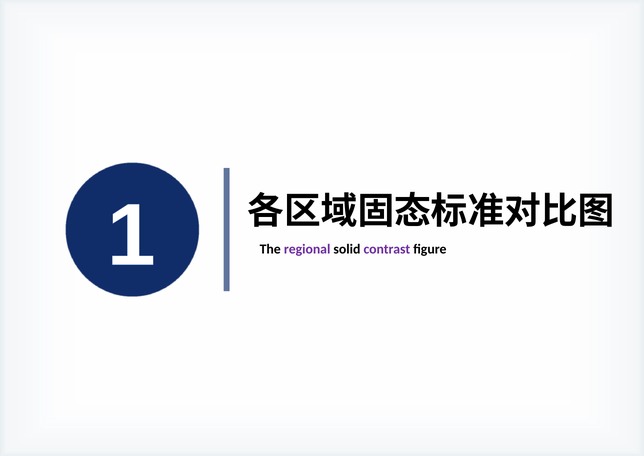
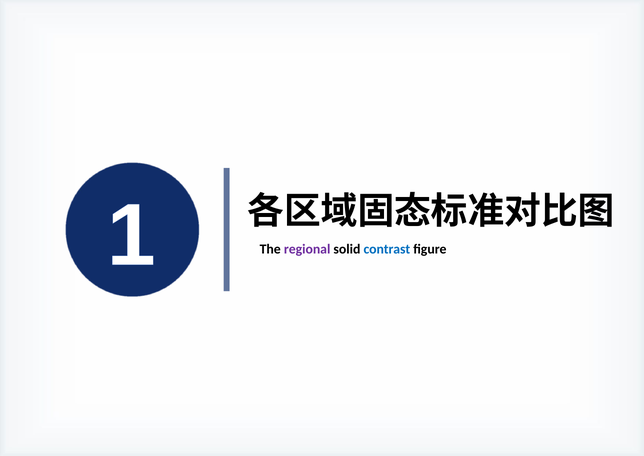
contrast colour: purple -> blue
